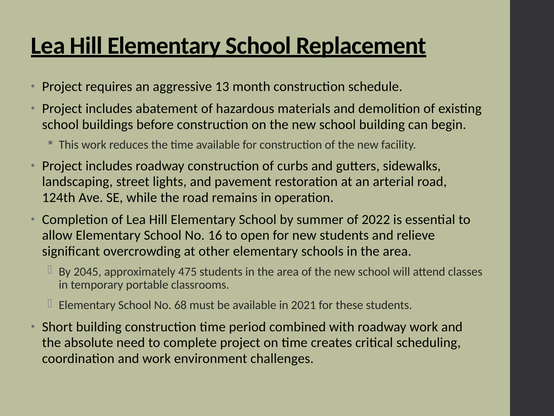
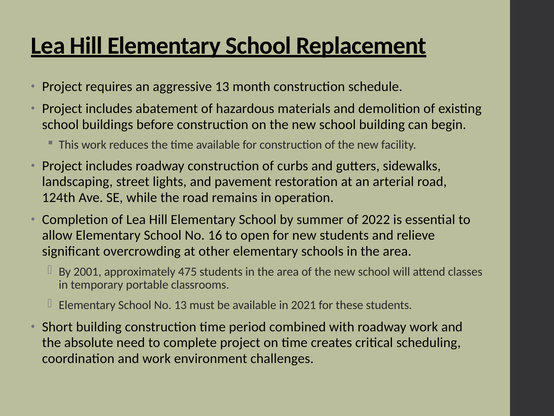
2045: 2045 -> 2001
No 68: 68 -> 13
